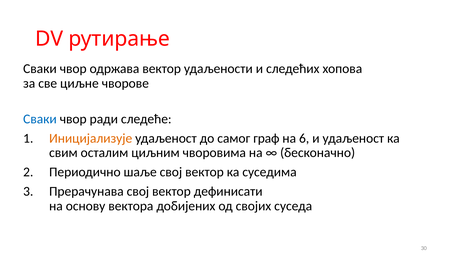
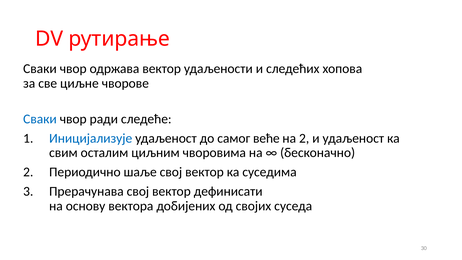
Иницијализује colour: orange -> blue
граф: граф -> веће
на 6: 6 -> 2
